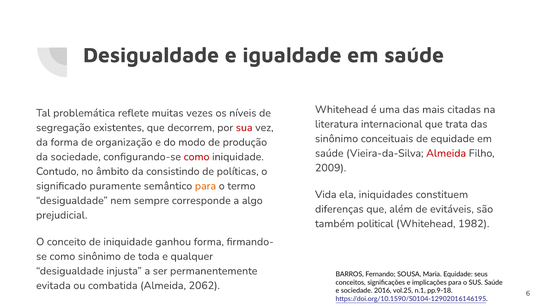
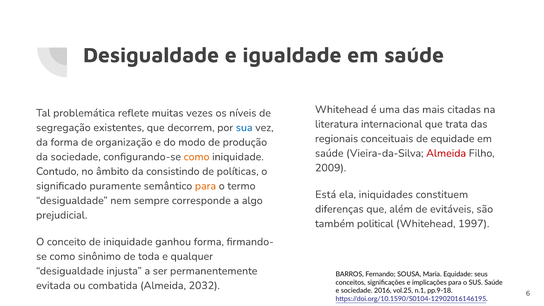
sua colour: red -> blue
sinônimo at (337, 139): sinônimo -> regionais
como at (197, 157) colour: red -> orange
Vida: Vida -> Está
1982: 1982 -> 1997
2062: 2062 -> 2032
